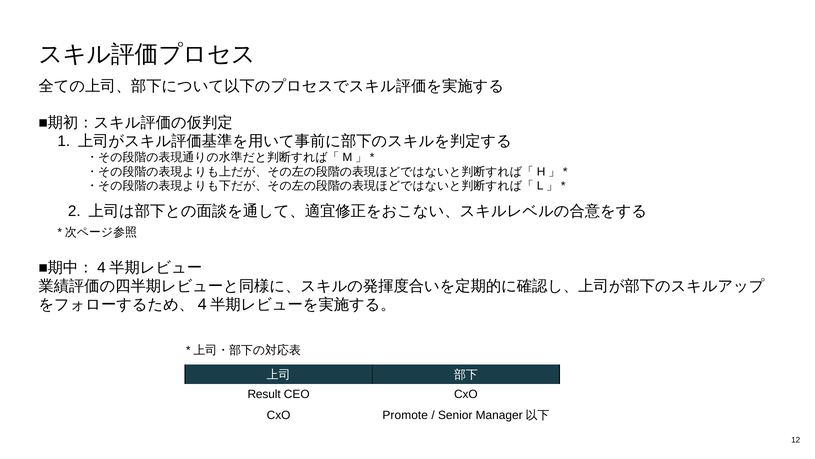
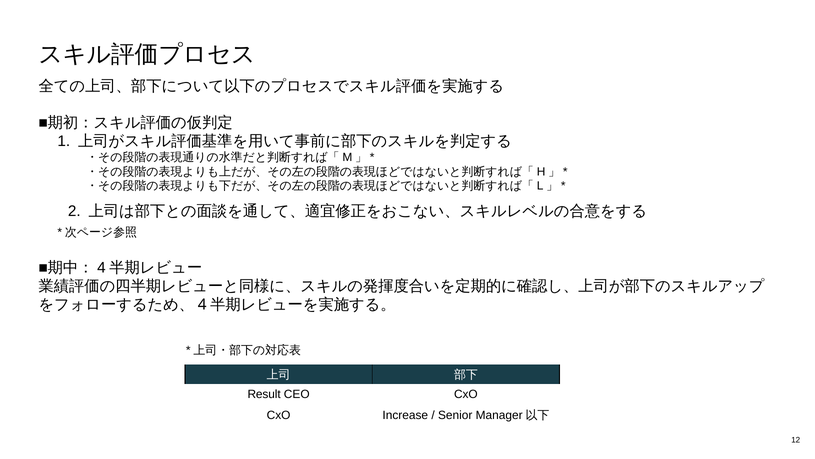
Promote: Promote -> Increase
